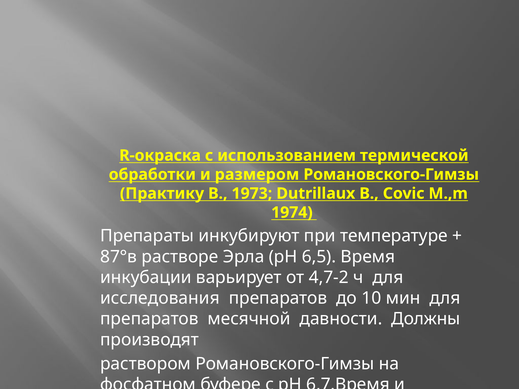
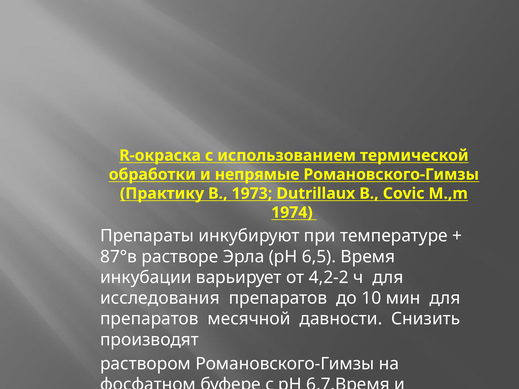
размером: размером -> непрямые
4,7-2: 4,7-2 -> 4,2-2
Должны: Должны -> Снизить
